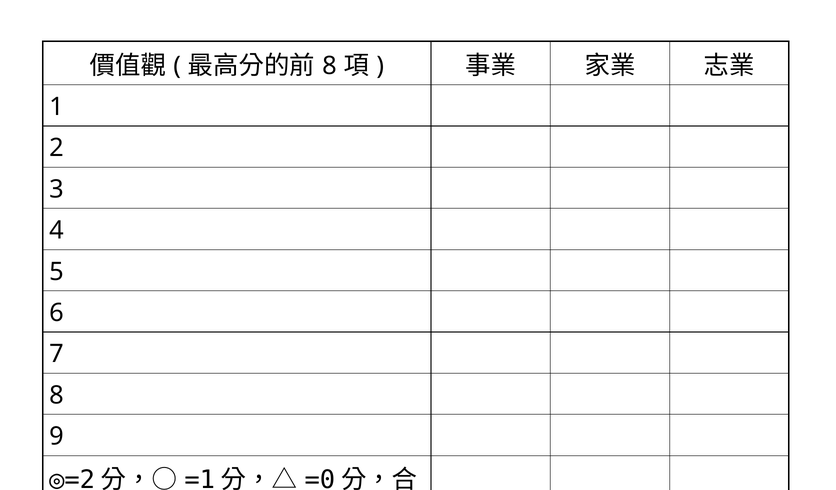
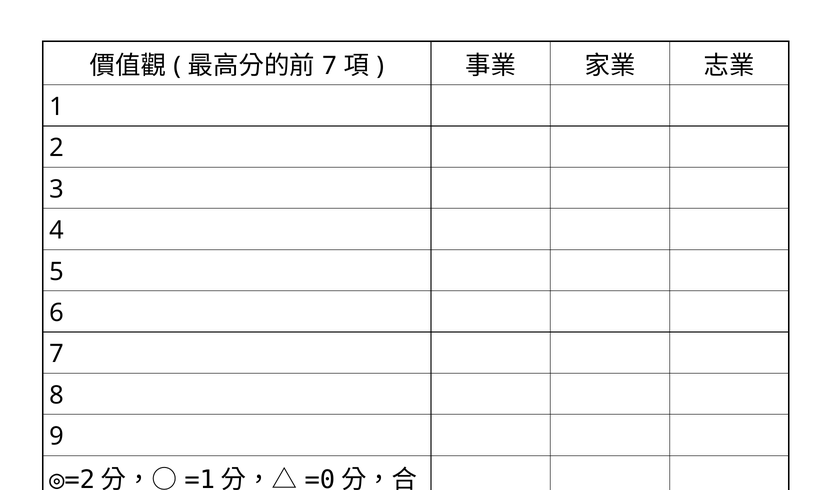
8 at (329, 66): 8 -> 7
